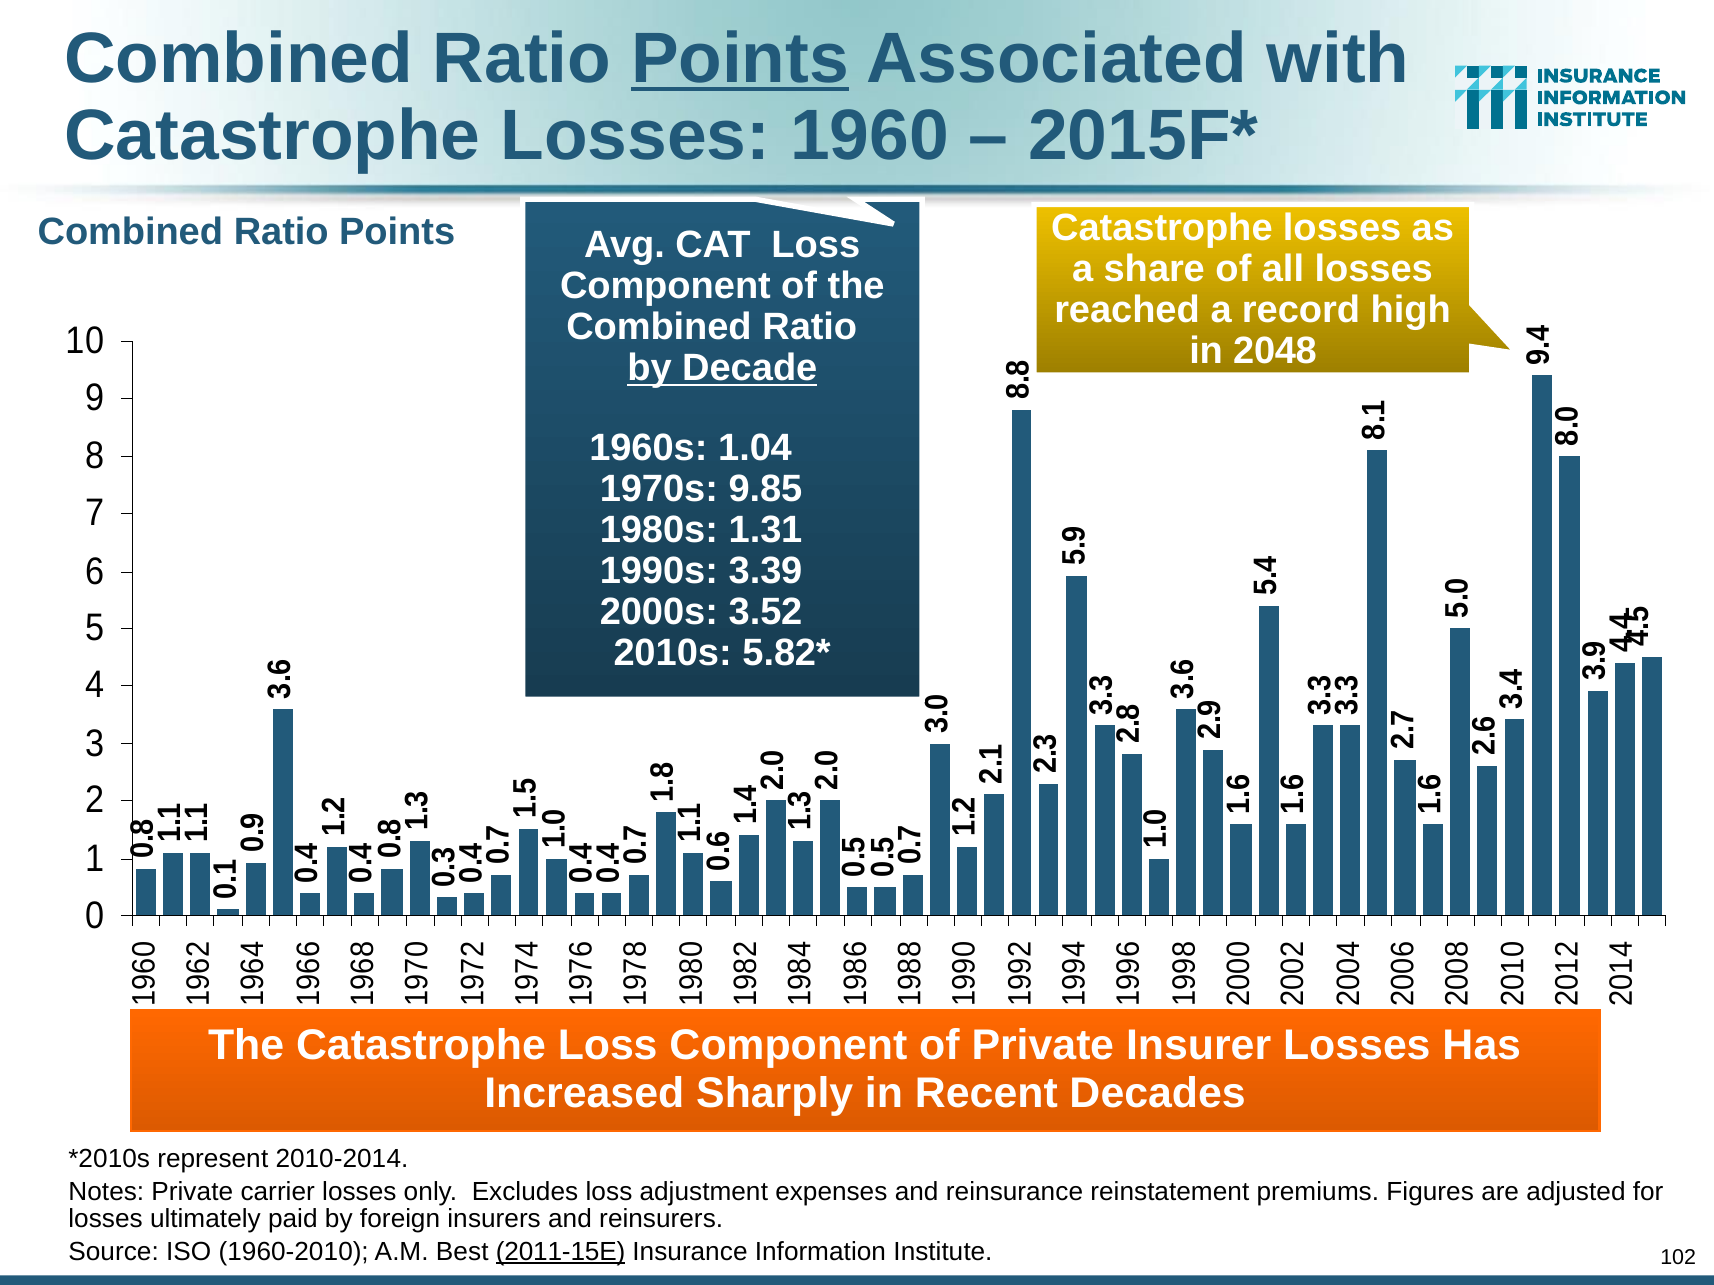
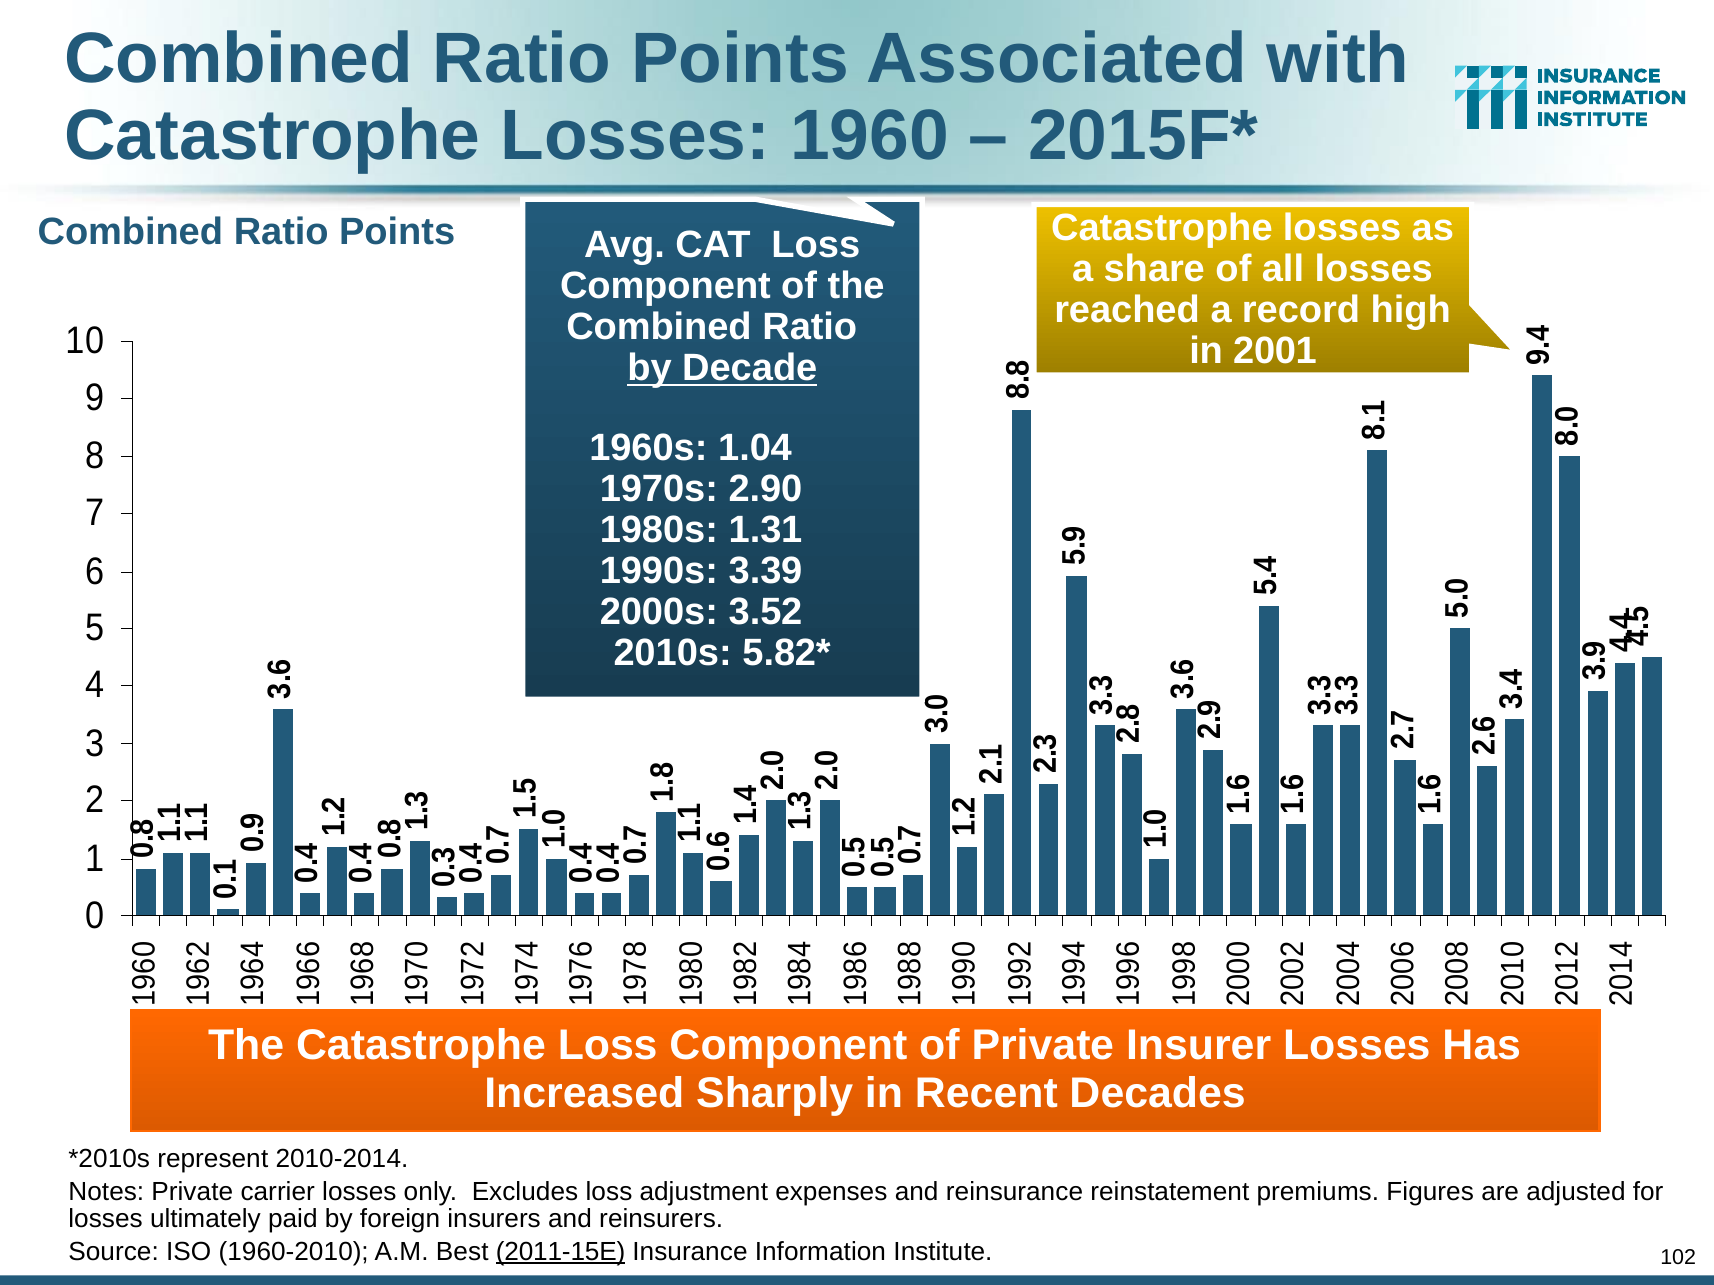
Points at (740, 58) underline: present -> none
2048: 2048 -> 2001
9.85: 9.85 -> 2.90
